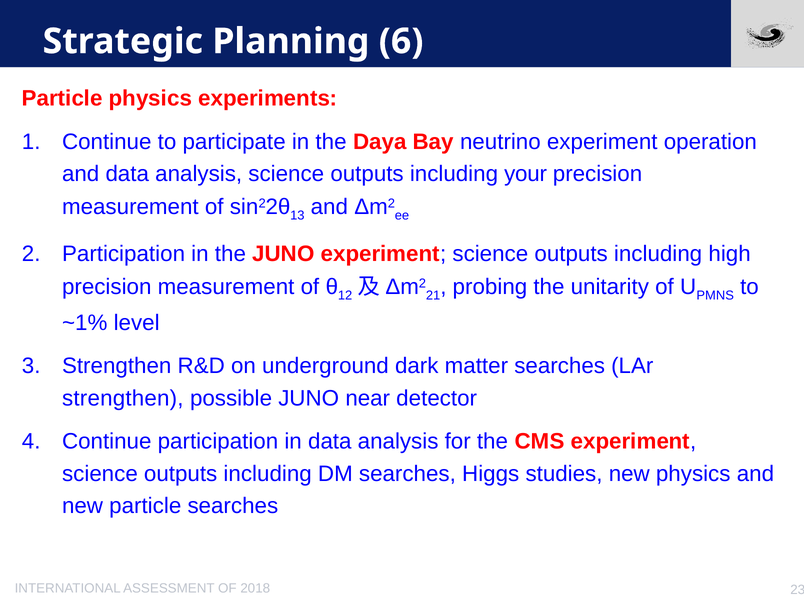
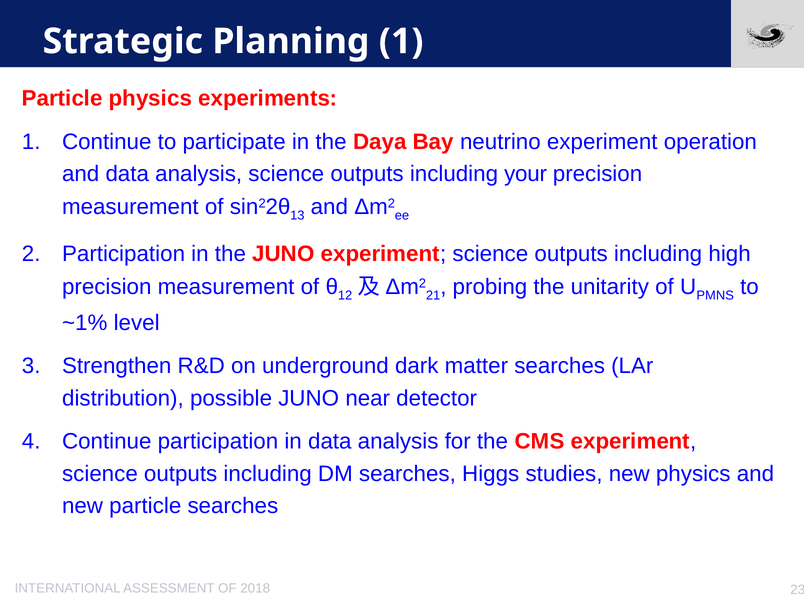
Planning 6: 6 -> 1
strengthen at (123, 398): strengthen -> distribution
